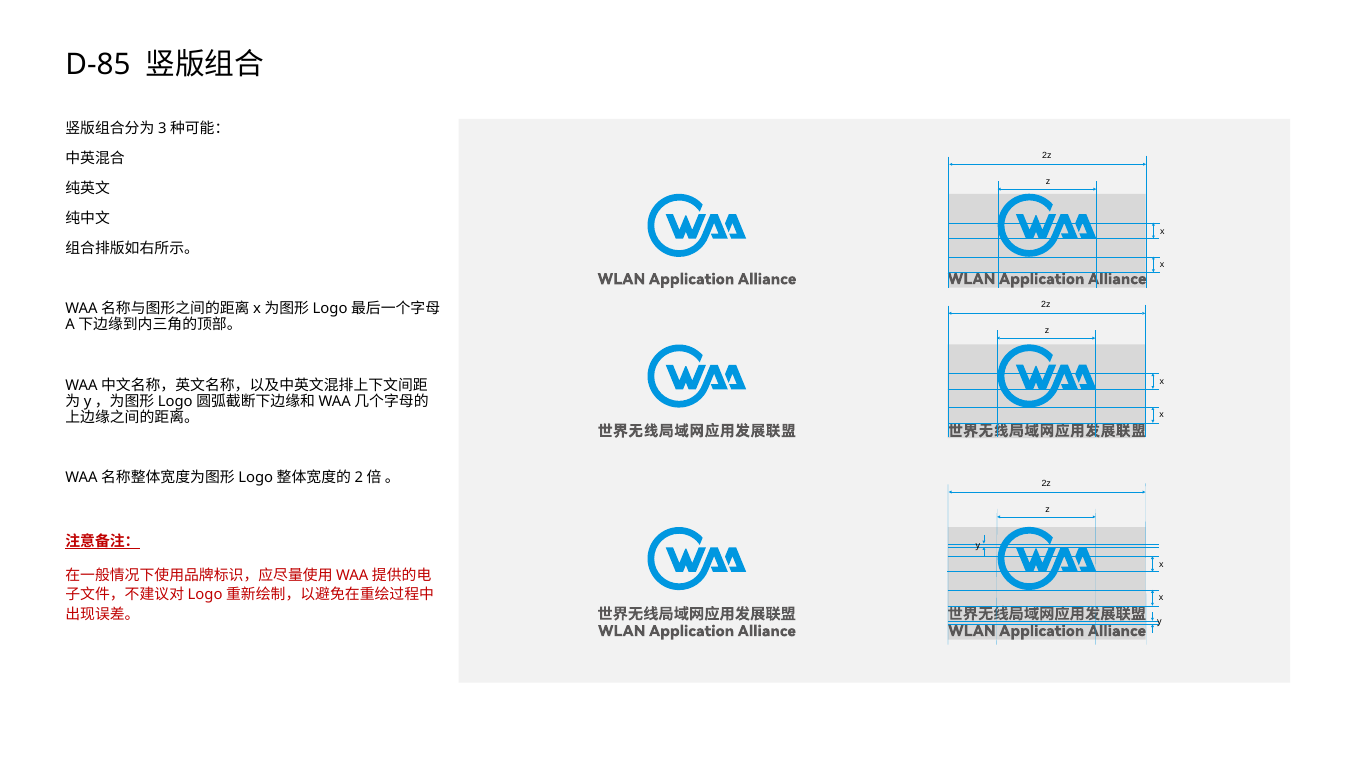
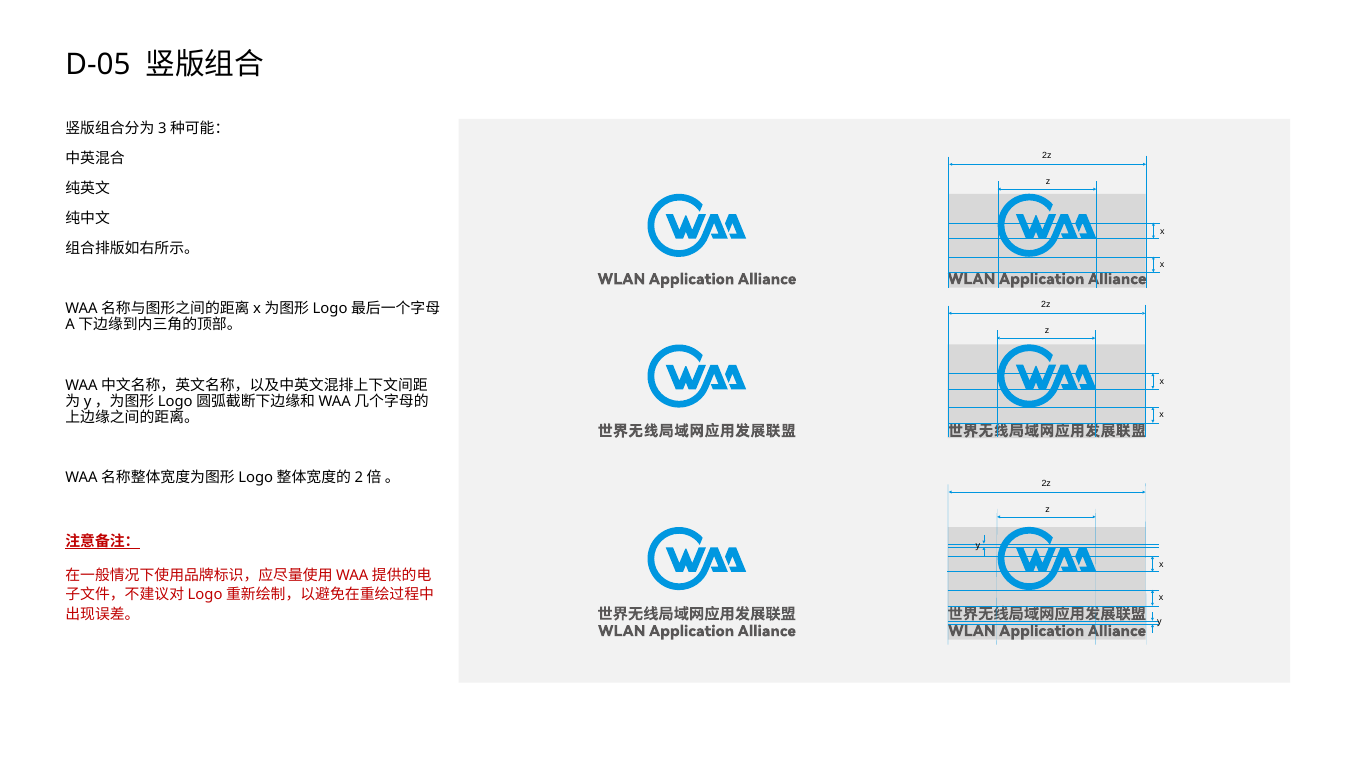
D-85: D-85 -> D-05
